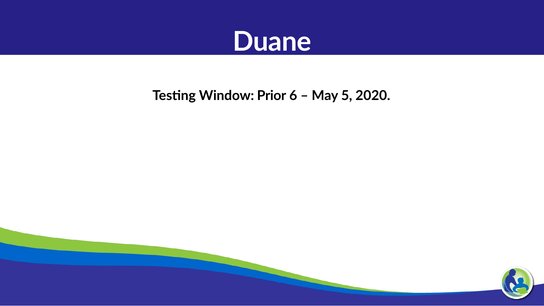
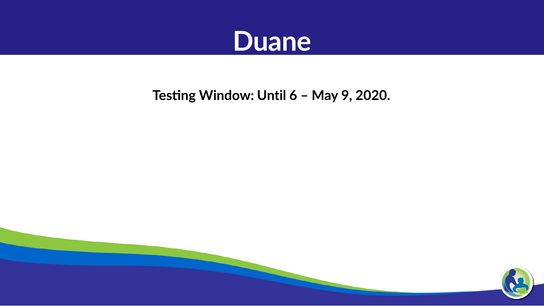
Prior: Prior -> Until
5: 5 -> 9
